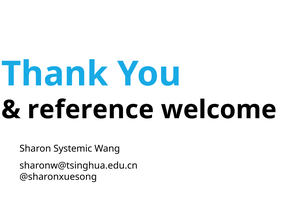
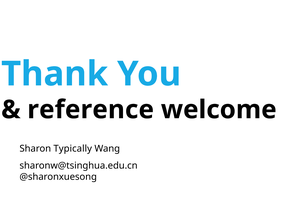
Systemic: Systemic -> Typically
